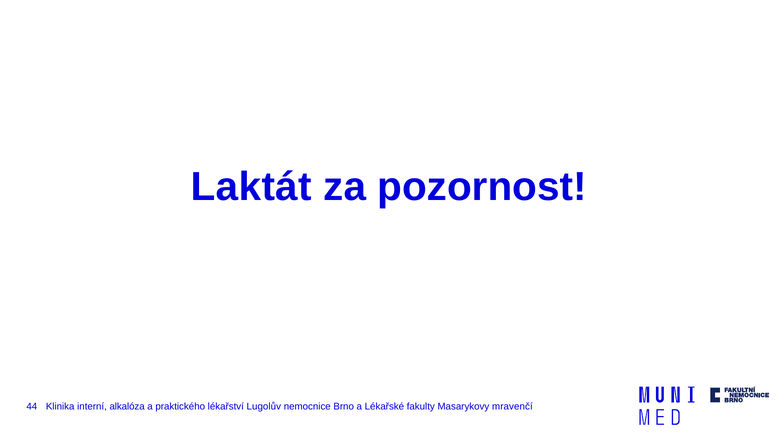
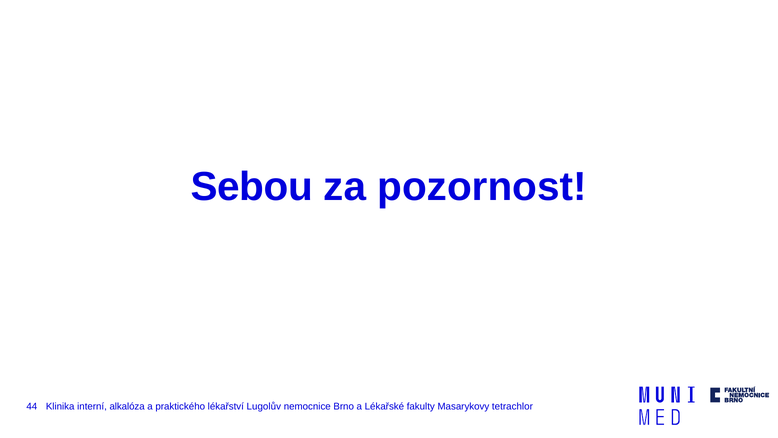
Laktát: Laktát -> Sebou
mravenčí: mravenčí -> tetrachlor
